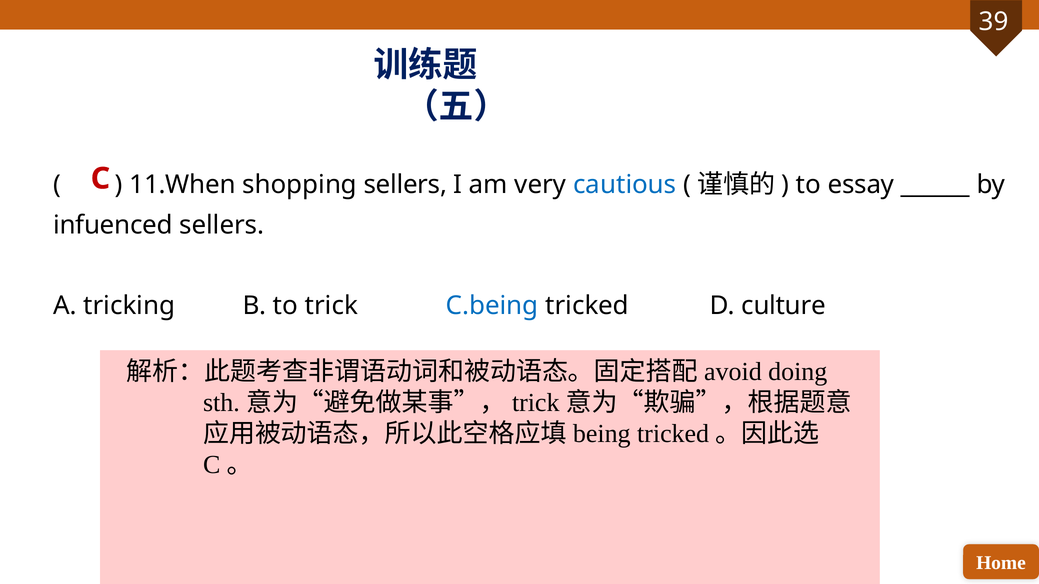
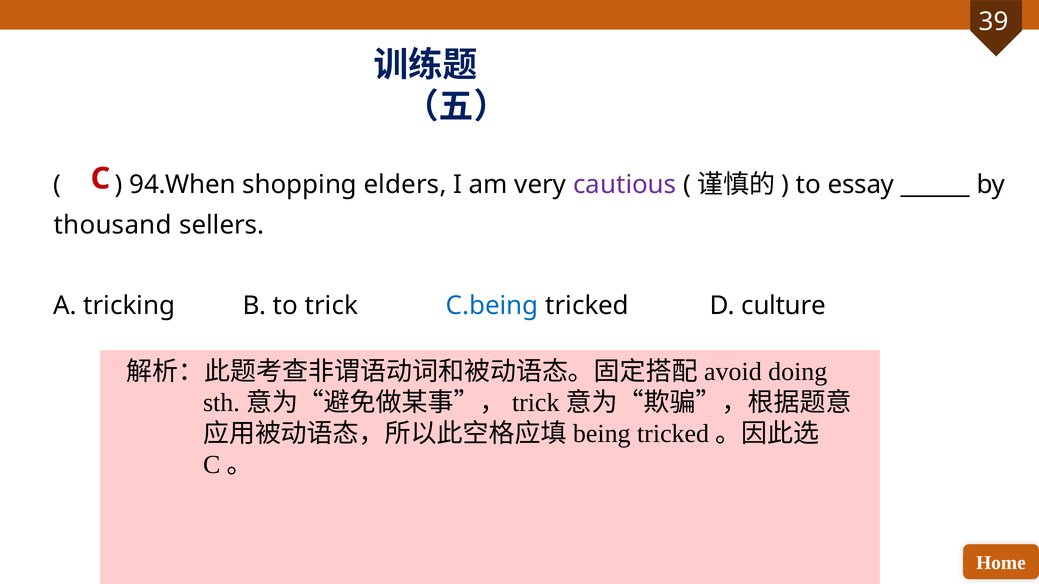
11.When: 11.When -> 94.When
shopping sellers: sellers -> elders
cautious colour: blue -> purple
infuenced: infuenced -> thousand
